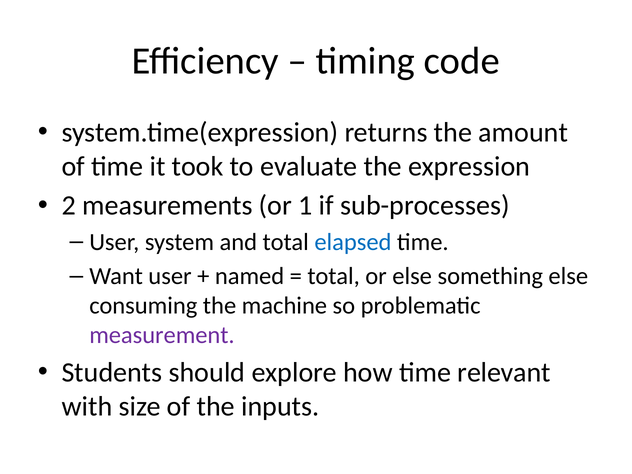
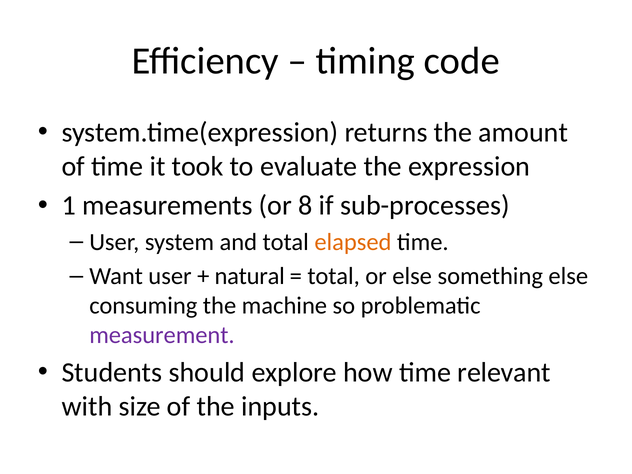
2: 2 -> 1
1: 1 -> 8
elapsed colour: blue -> orange
named: named -> natural
